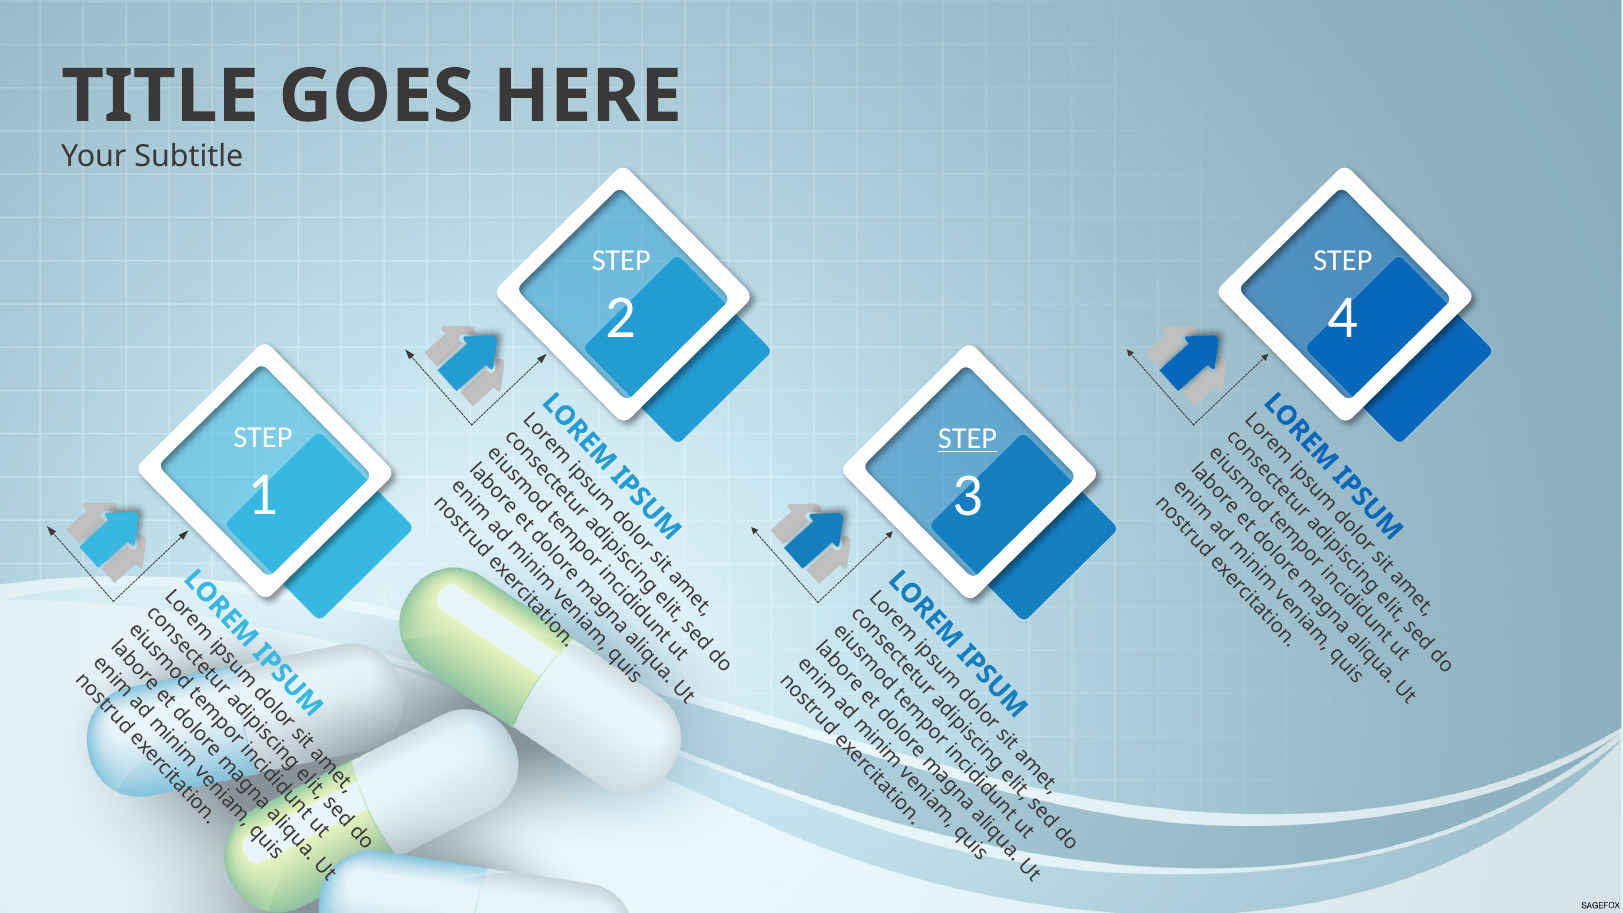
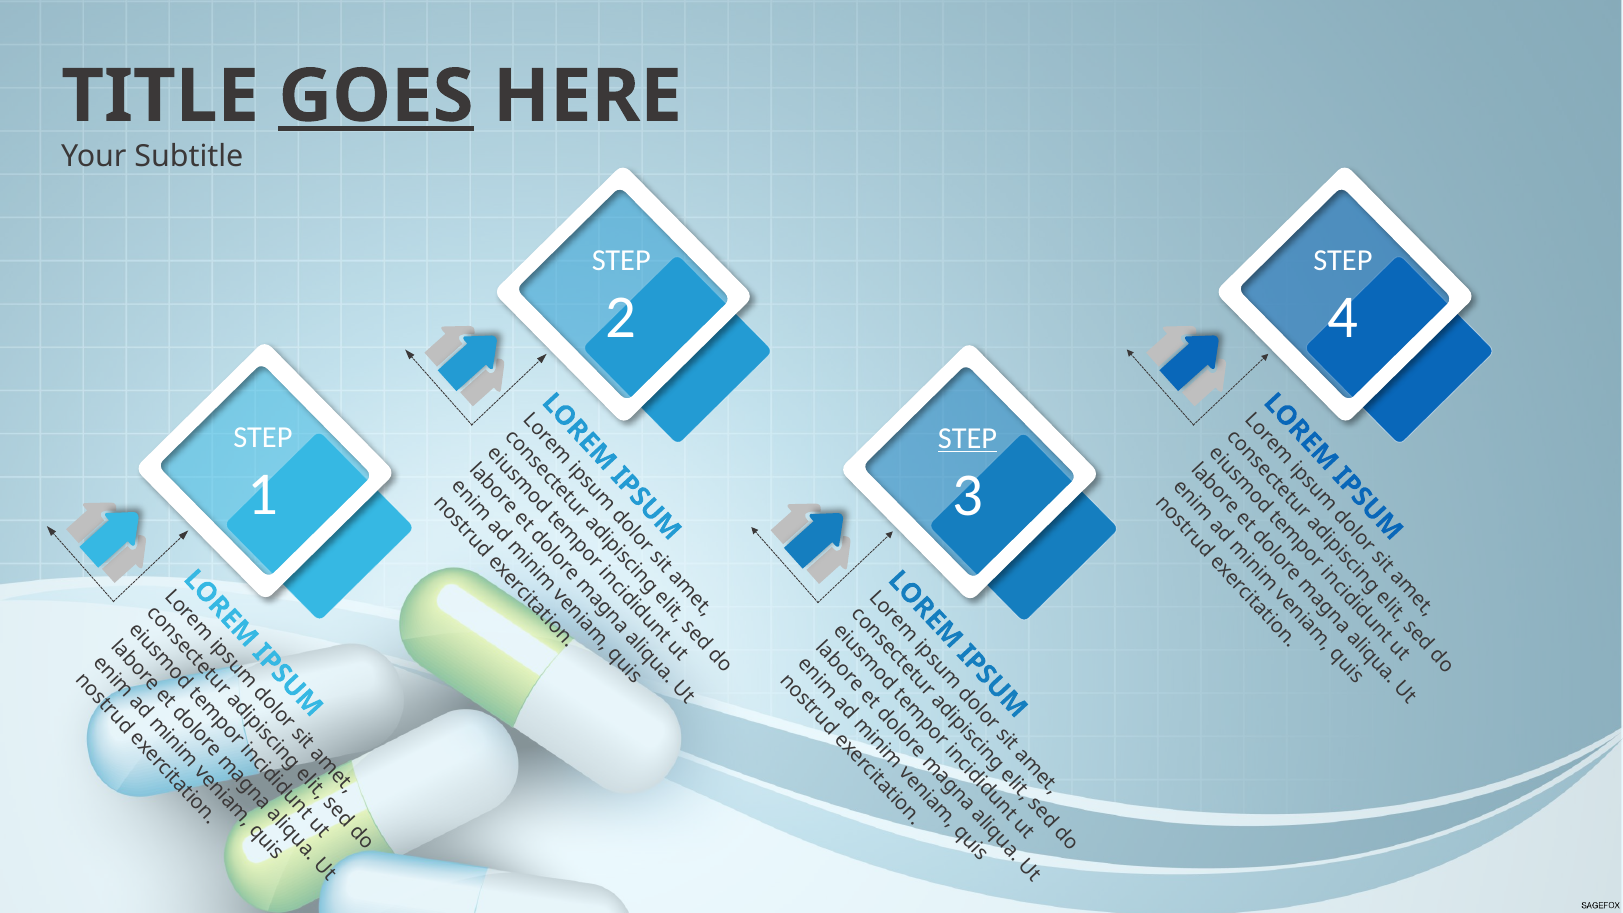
GOES underline: none -> present
